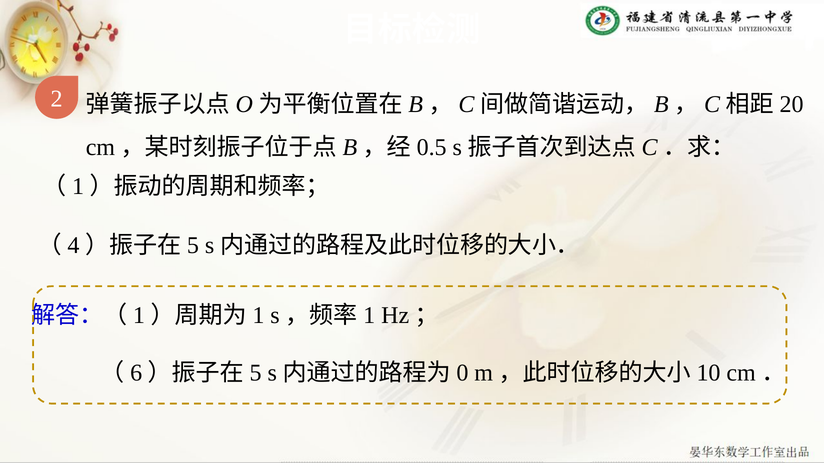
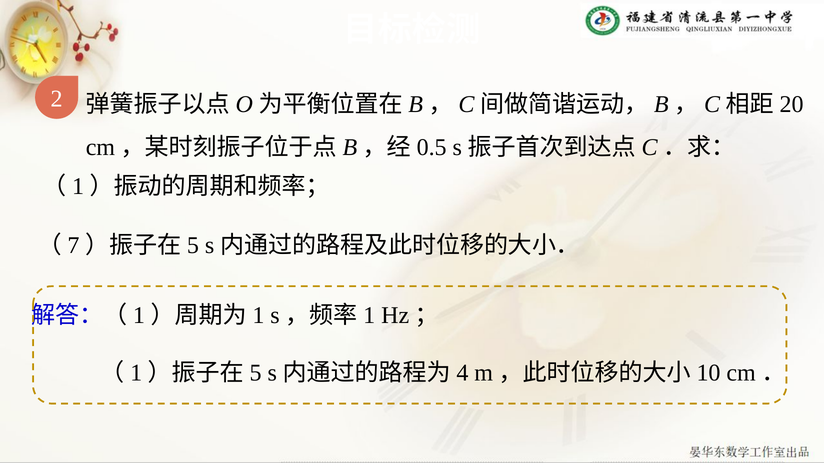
4: 4 -> 7
6 at (136, 373): 6 -> 1
0: 0 -> 4
